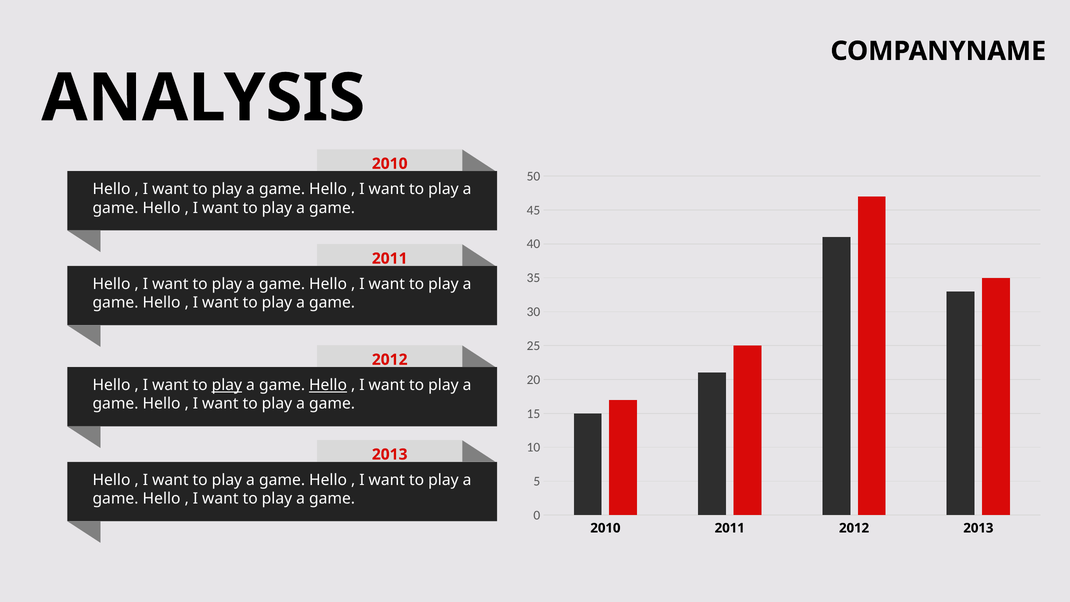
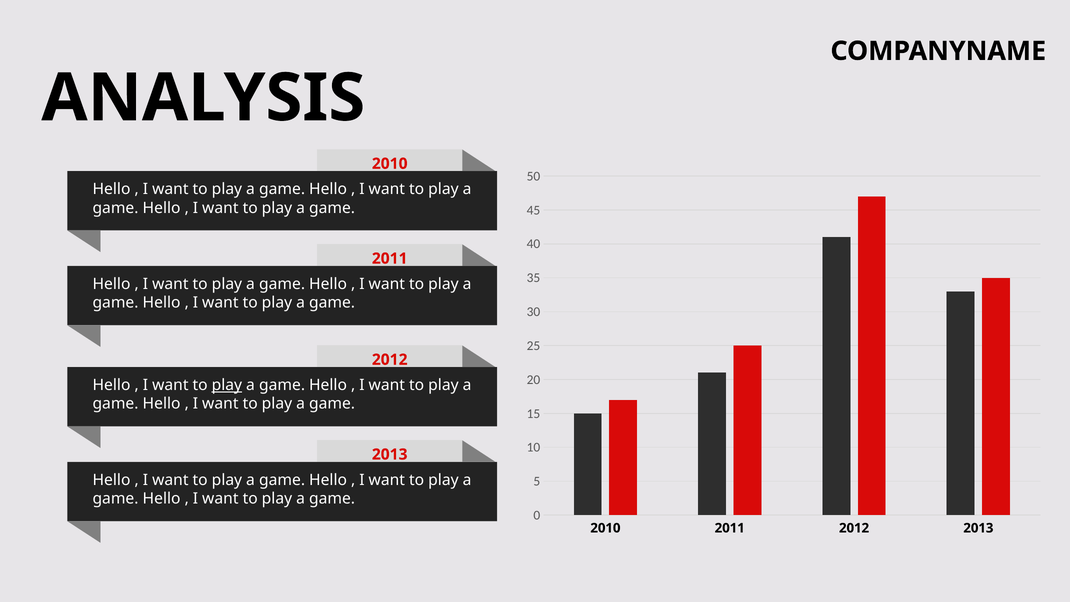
Hello at (328, 385) underline: present -> none
